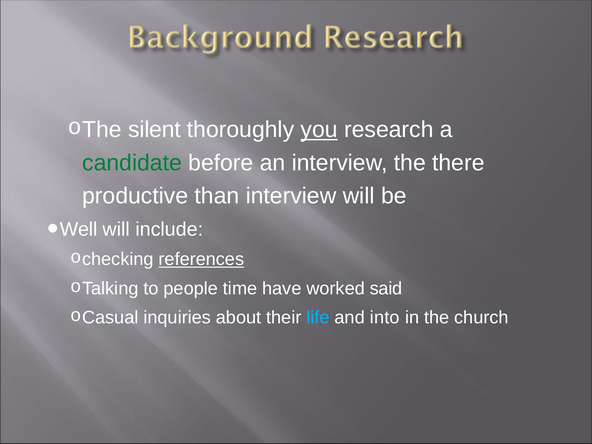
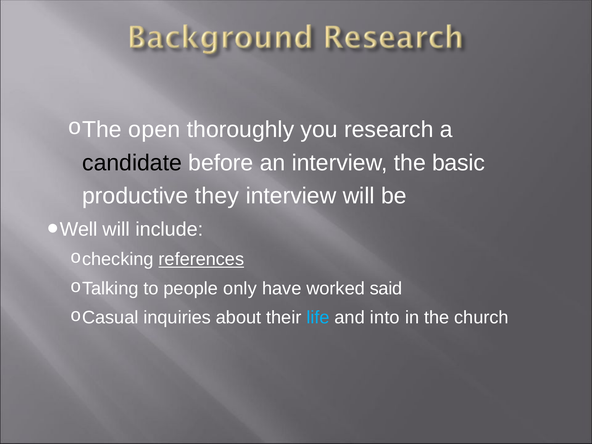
silent: silent -> open
you underline: present -> none
candidate colour: green -> black
there: there -> basic
than: than -> they
time: time -> only
